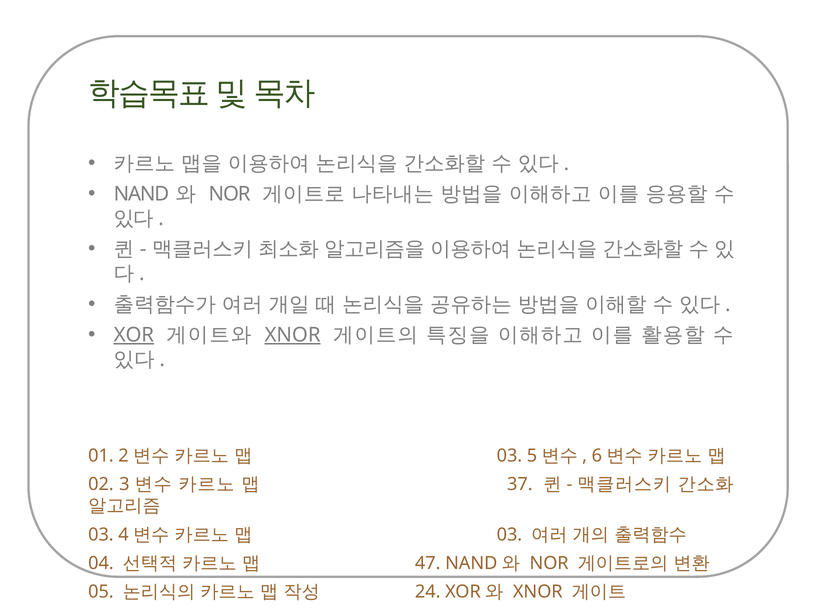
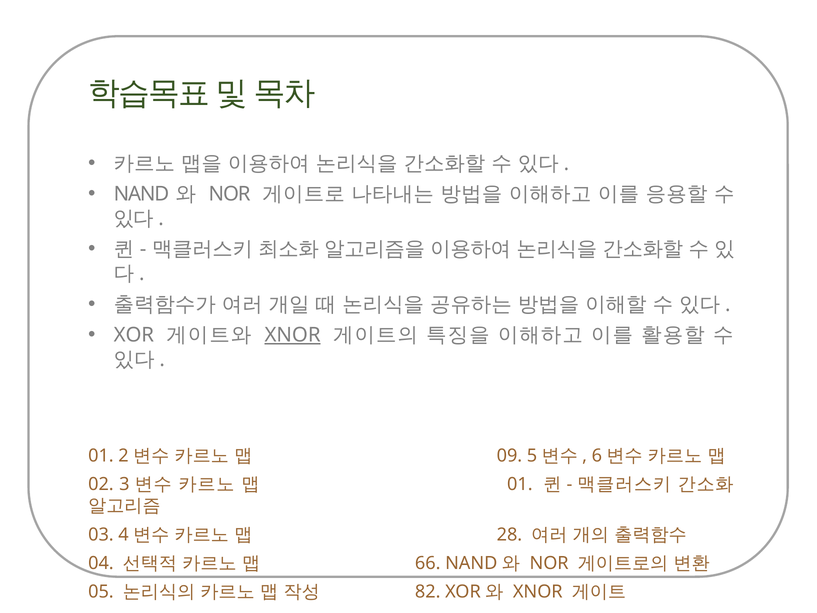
XOR underline: present -> none
03 at (509, 455): 03 -> 09
37 at (520, 484): 37 -> 01
03 at (509, 534): 03 -> 28
47: 47 -> 66
24: 24 -> 82
